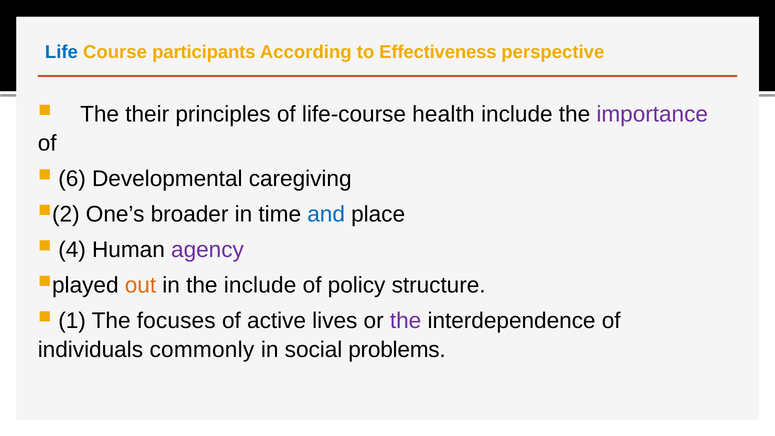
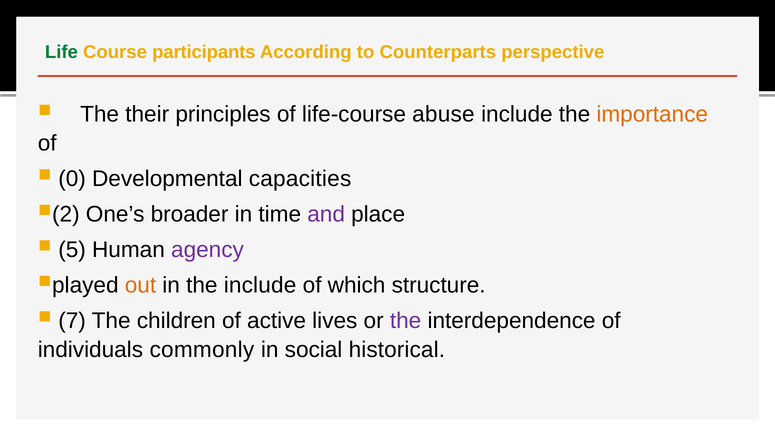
Life colour: blue -> green
Effectiveness: Effectiveness -> Counterparts
health: health -> abuse
importance colour: purple -> orange
6: 6 -> 0
caregiving: caregiving -> capacities
and colour: blue -> purple
4: 4 -> 5
policy: policy -> which
1: 1 -> 7
focuses: focuses -> children
problems: problems -> historical
